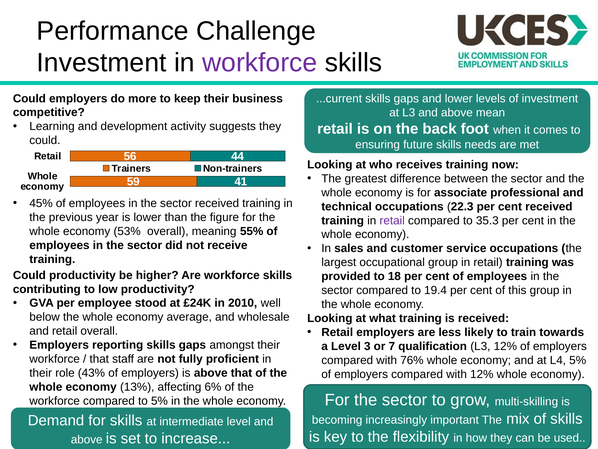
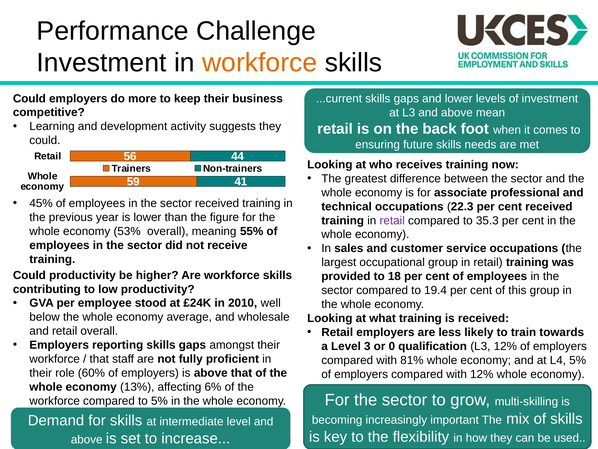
workforce at (260, 63) colour: purple -> orange
7: 7 -> 0
76%: 76% -> 81%
43%: 43% -> 60%
